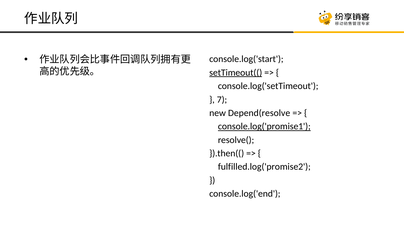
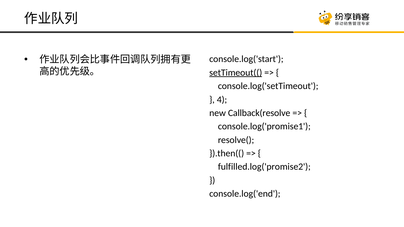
7: 7 -> 4
Depend(resolve: Depend(resolve -> Callback(resolve
console.log('promise1 underline: present -> none
